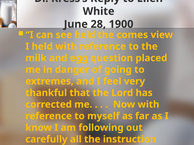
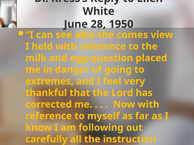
1900: 1900 -> 1950
see held: held -> able
